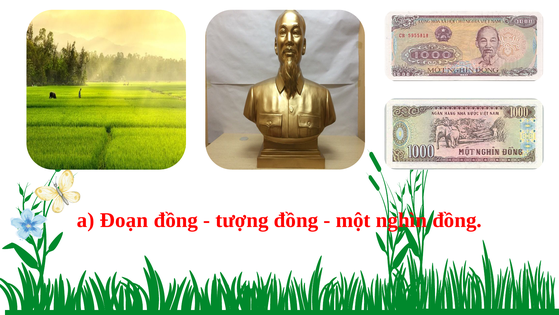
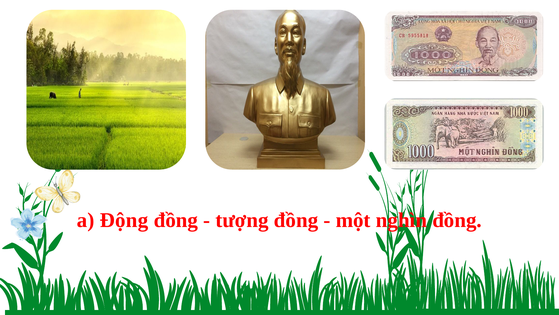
Đoạn: Đoạn -> Động
